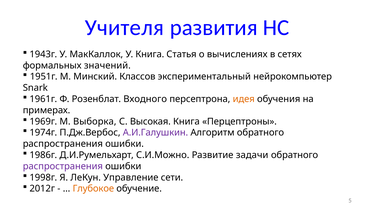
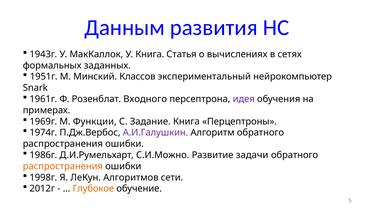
Учителя: Учителя -> Данным
значений: значений -> заданных
идея colour: orange -> purple
Выборка: Выборка -> Функции
Высокая: Высокая -> Задание
распространения at (63, 167) colour: purple -> orange
Управление: Управление -> Алгоритмов
